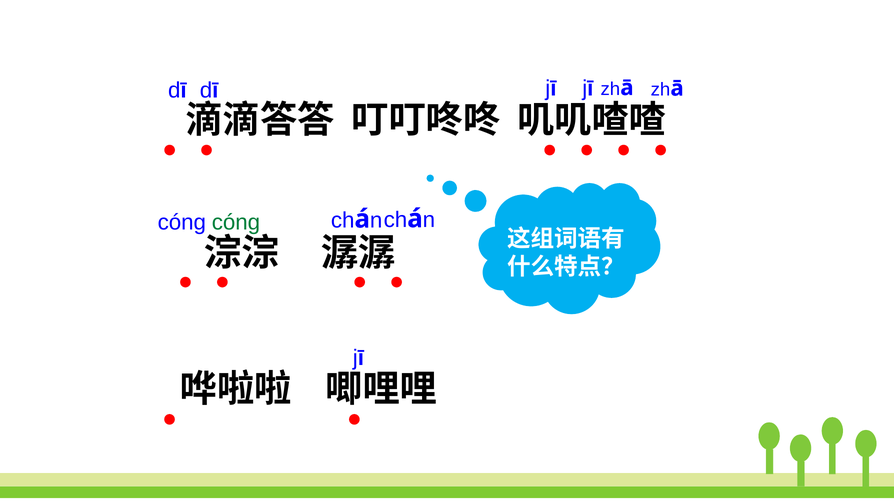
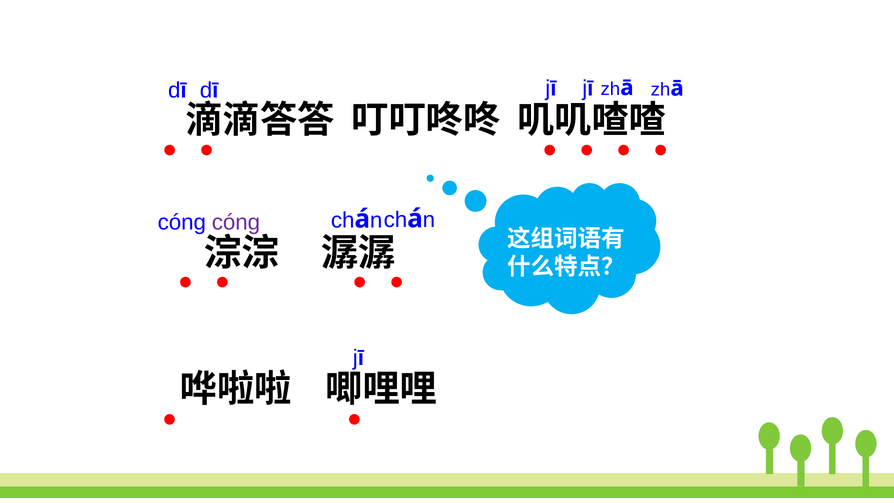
cóng at (236, 222) colour: green -> purple
